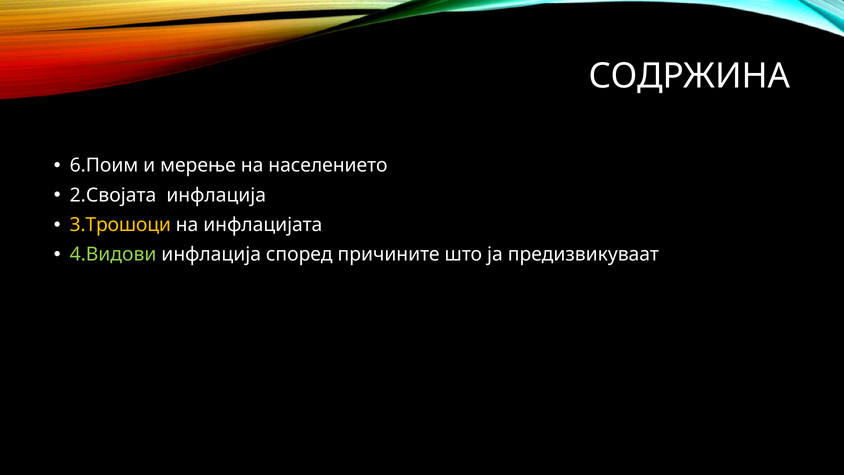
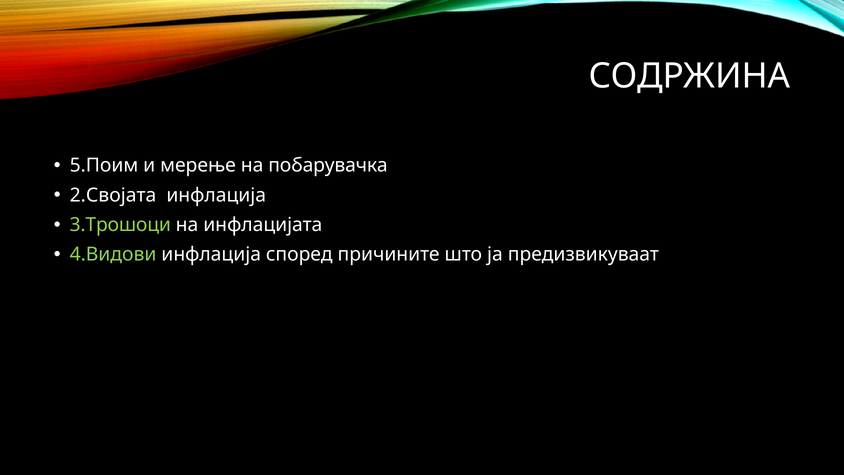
6.Поим: 6.Поим -> 5.Поим
населението: населението -> побарувачка
3.Трошоци colour: yellow -> light green
